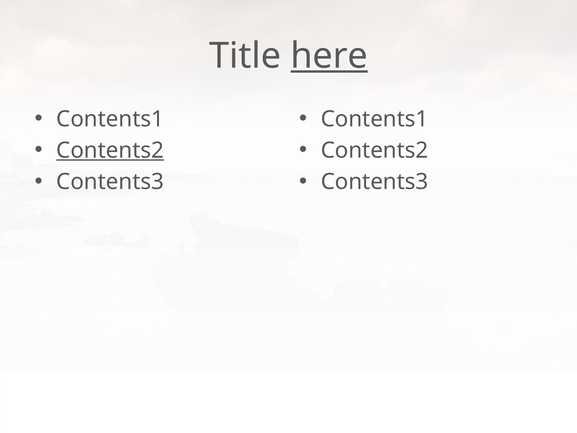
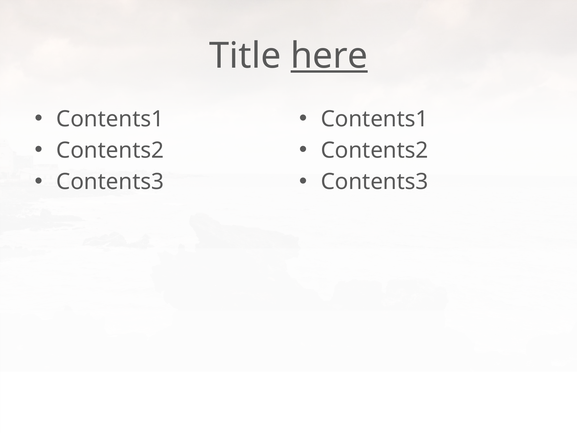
Contents2 at (110, 150) underline: present -> none
